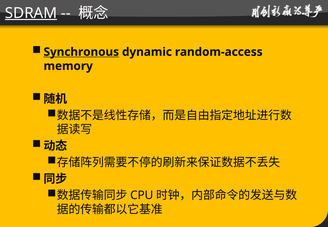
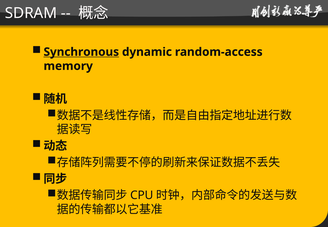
SDRAM underline: present -> none
